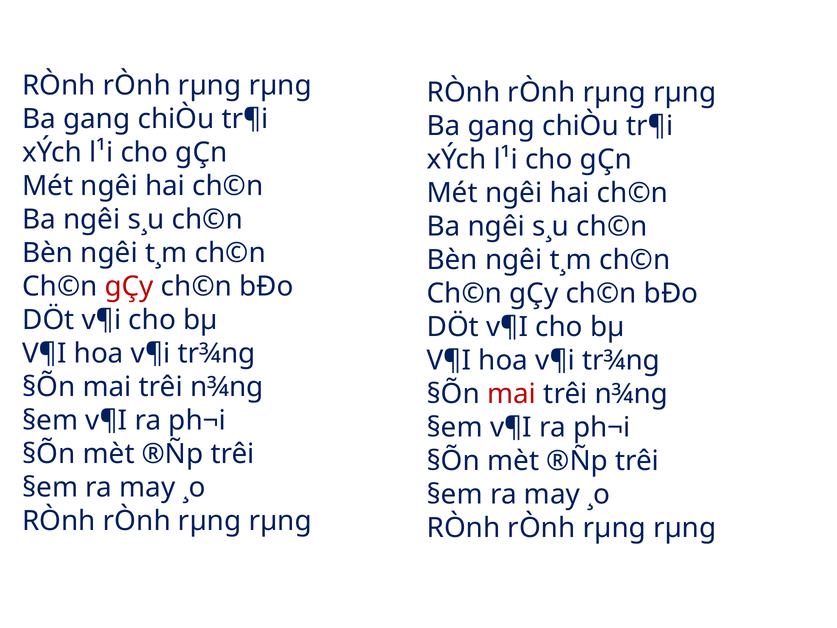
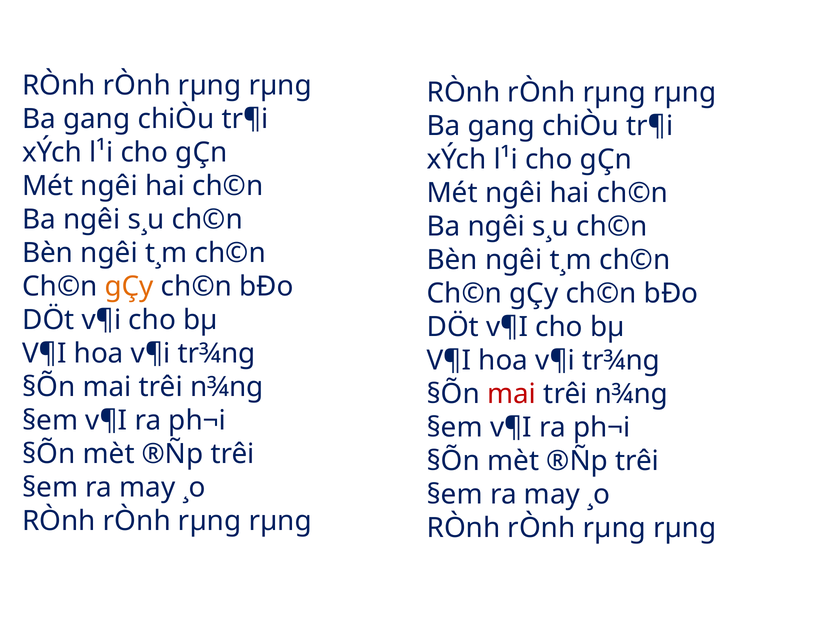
gÇy at (129, 286) colour: red -> orange
